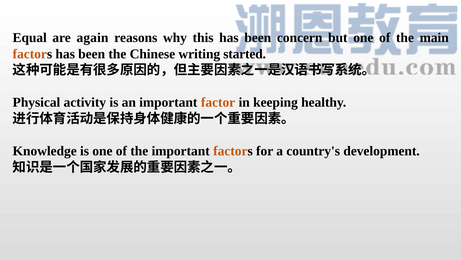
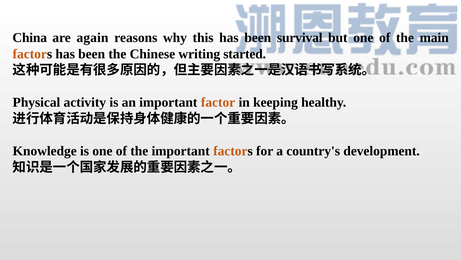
Equal: Equal -> China
concern: concern -> survival
